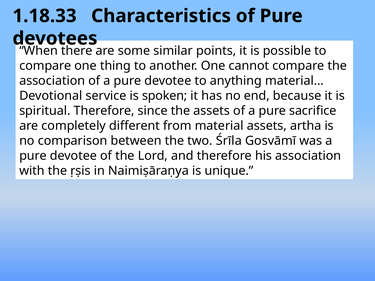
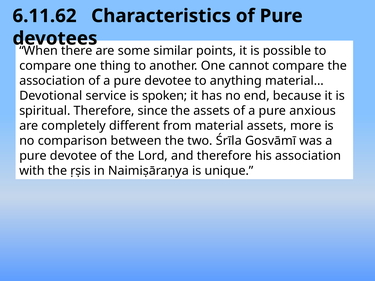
1.18.33: 1.18.33 -> 6.11.62
sacrifice: sacrifice -> anxious
artha: artha -> more
